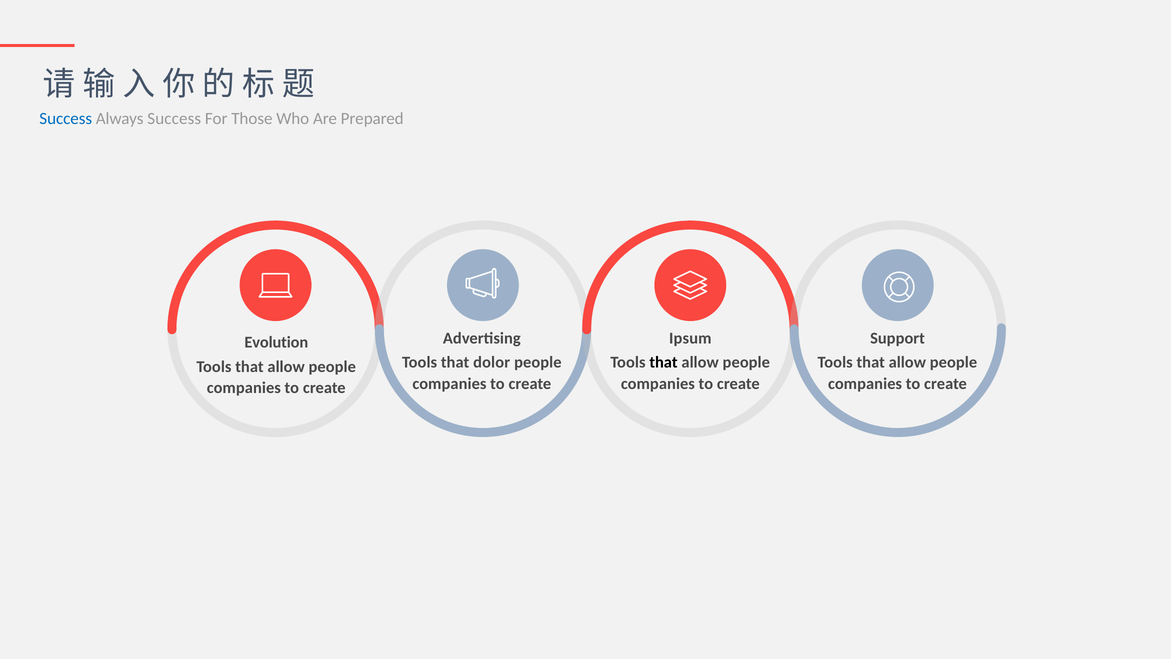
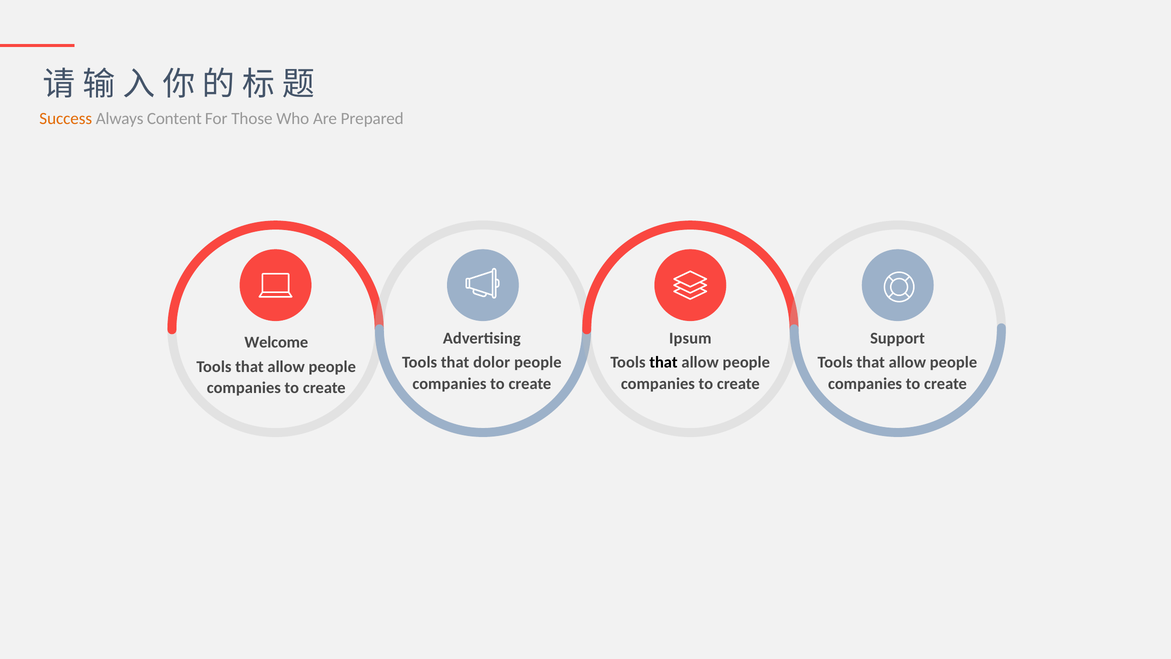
Success at (66, 118) colour: blue -> orange
Always Success: Success -> Content
Evolution: Evolution -> Welcome
